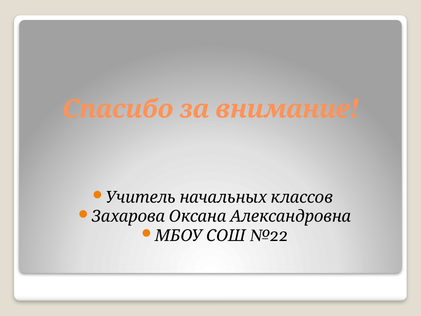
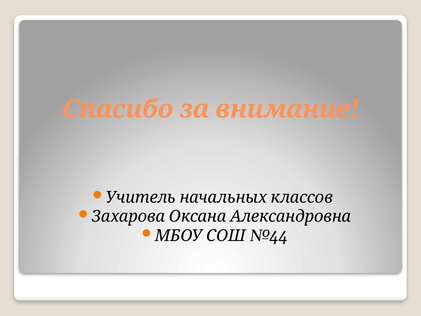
№22: №22 -> №44
